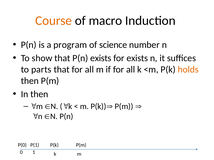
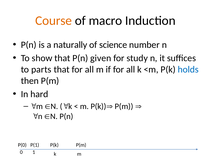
program: program -> naturally
P(n exists: exists -> given
for exists: exists -> study
holds colour: orange -> blue
In then: then -> hard
